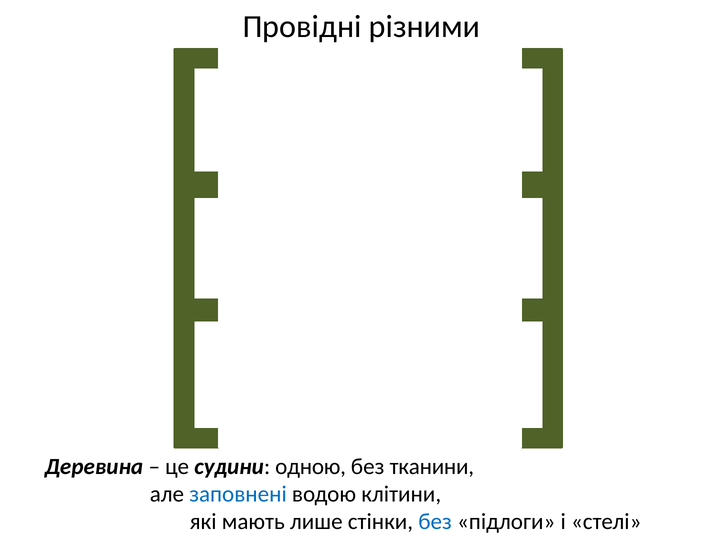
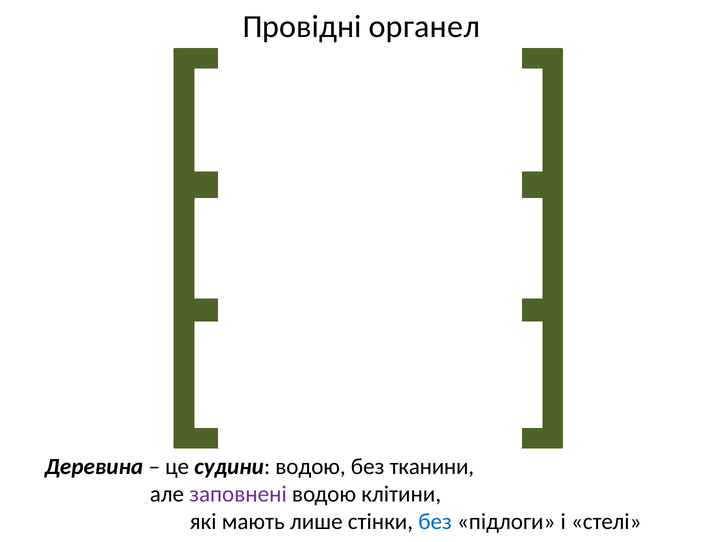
різними: різними -> органел
судини одною: одною -> водою
заповнені colour: blue -> purple
